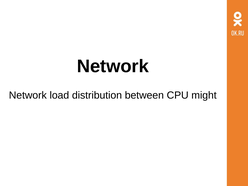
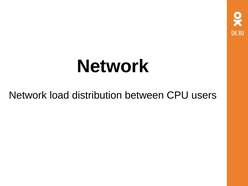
might: might -> users
